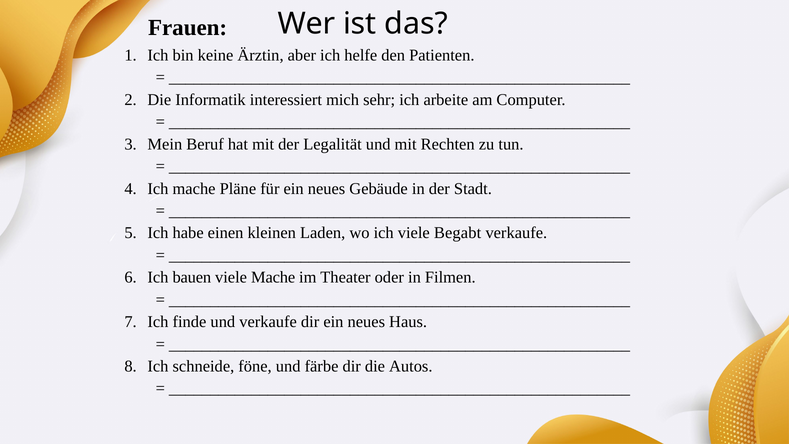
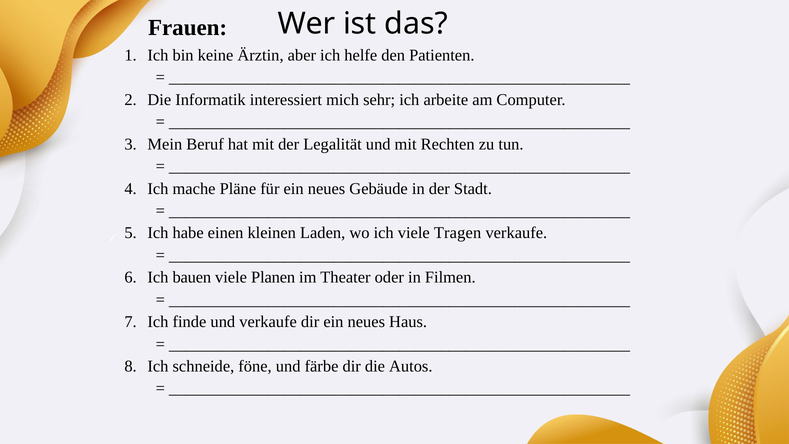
Begabt: Begabt -> Tragen
viele Mache: Mache -> Planen
